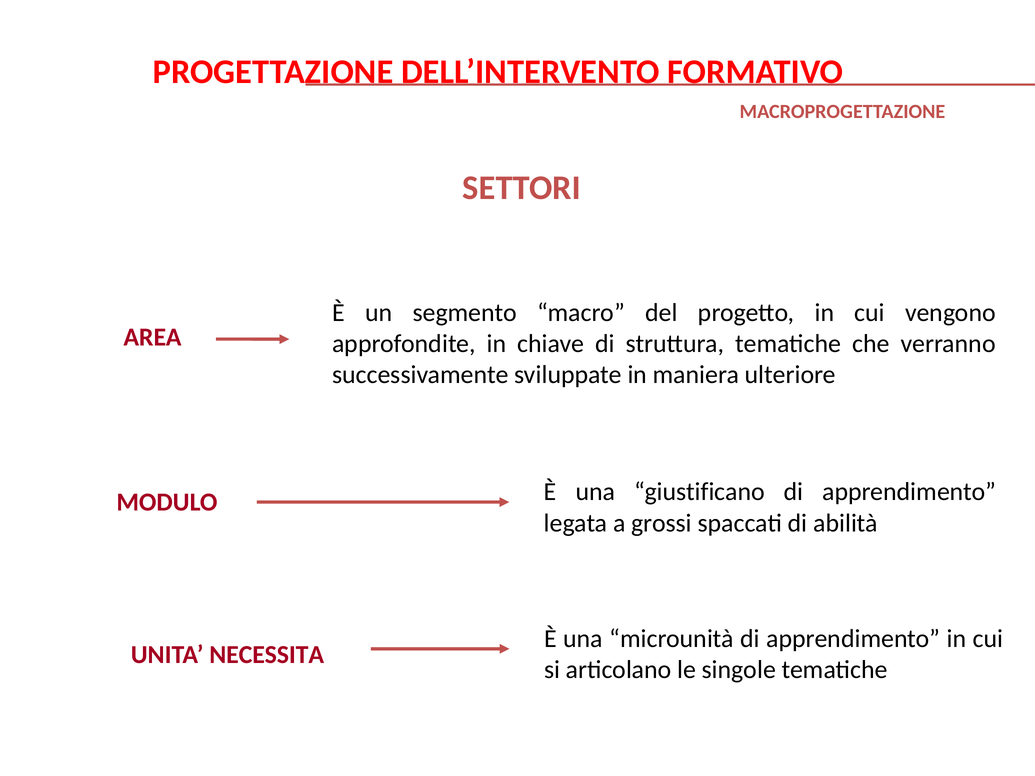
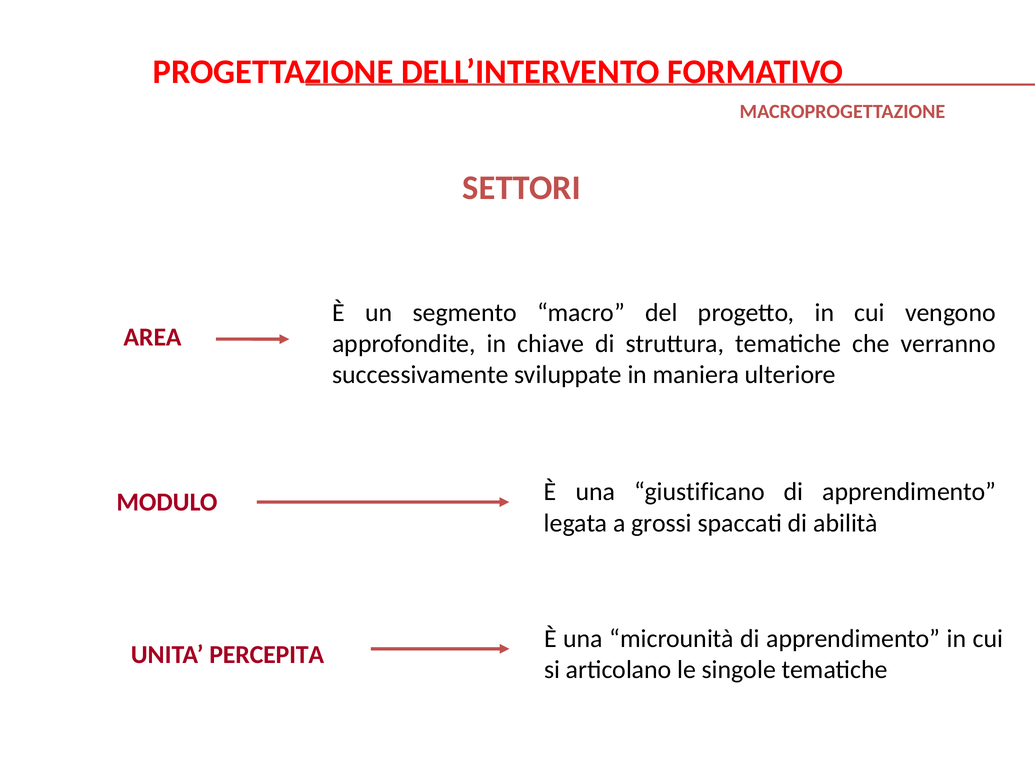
NECESSITA: NECESSITA -> PERCEPITA
